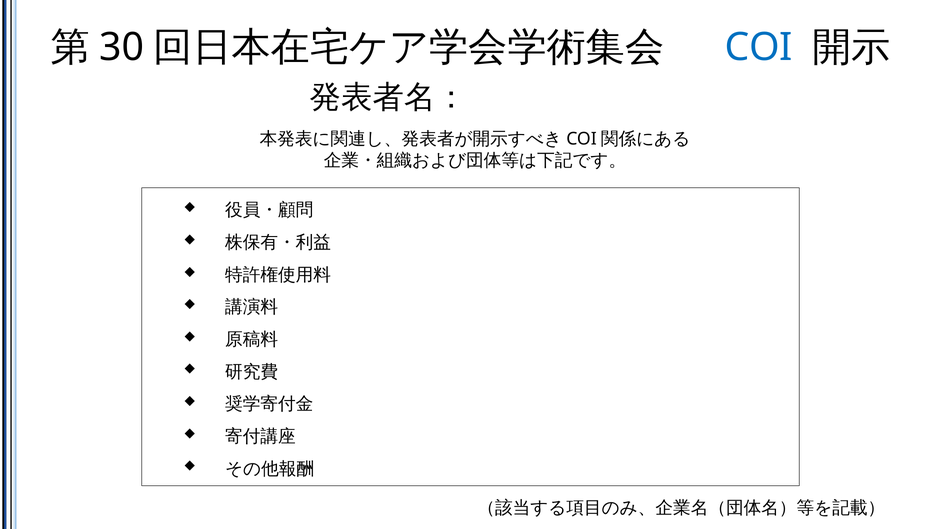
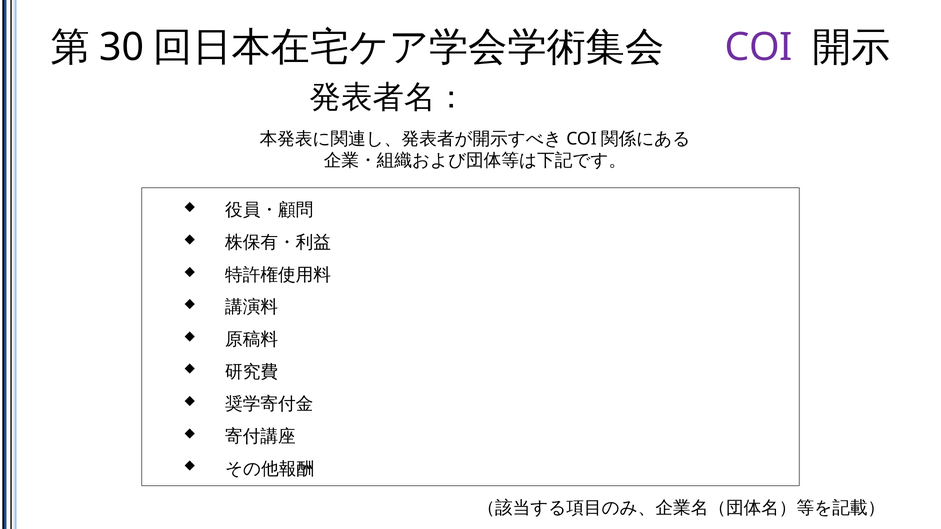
COI colour: blue -> purple
